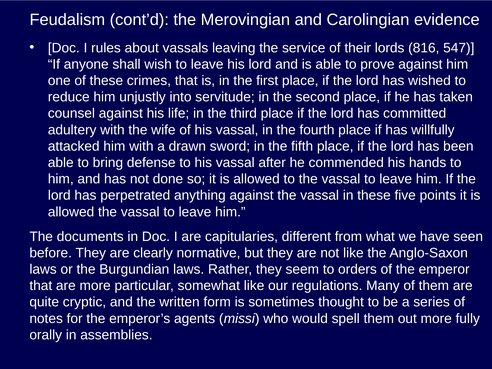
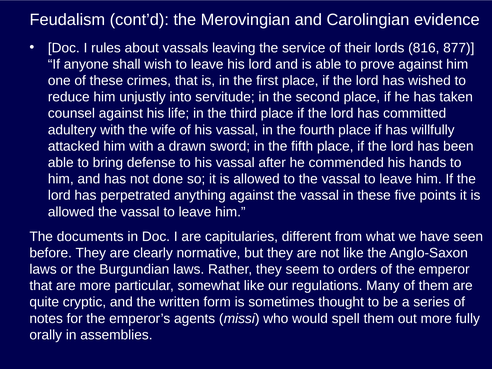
547: 547 -> 877
